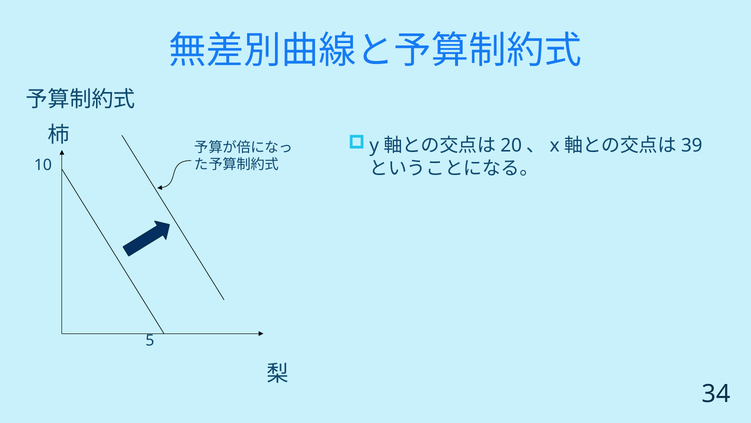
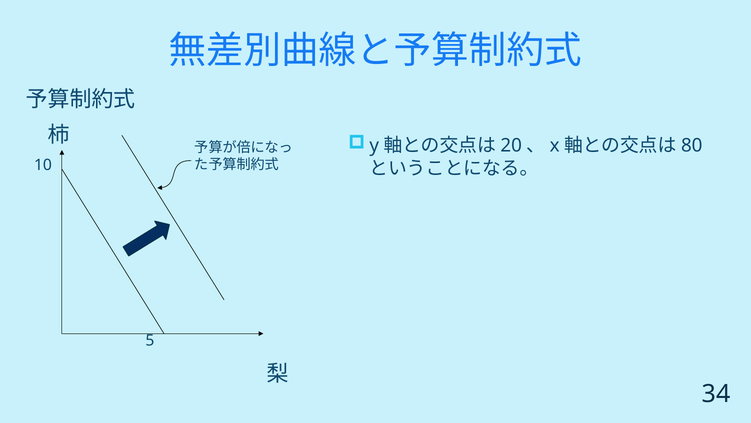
39: 39 -> 80
